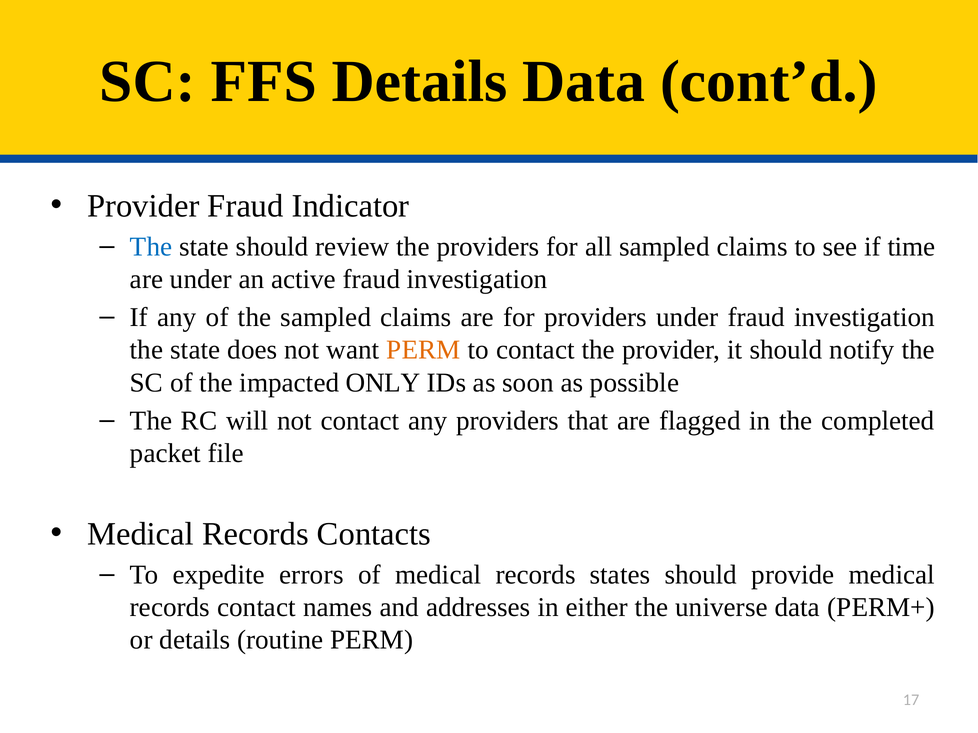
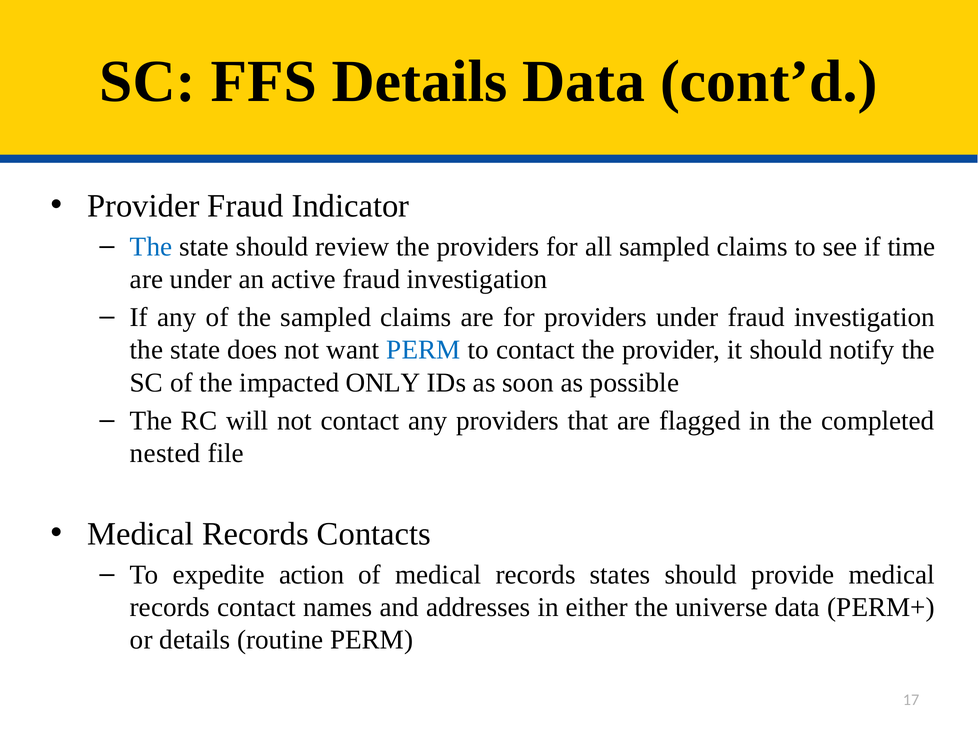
PERM at (423, 350) colour: orange -> blue
packet: packet -> nested
errors: errors -> action
